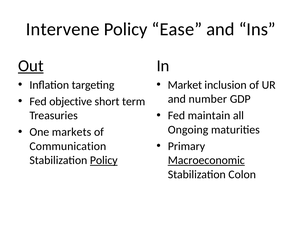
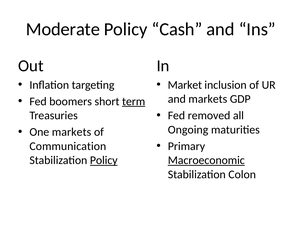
Intervene: Intervene -> Moderate
Ease: Ease -> Cash
Out underline: present -> none
and number: number -> markets
objective: objective -> boomers
term underline: none -> present
maintain: maintain -> removed
